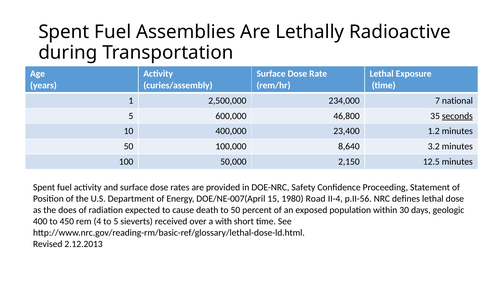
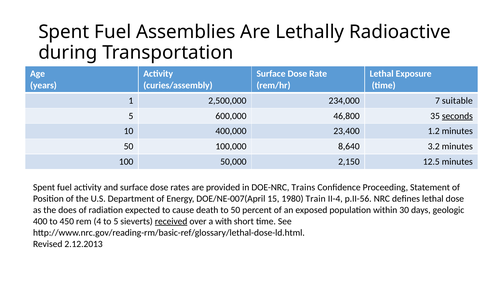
national: national -> suitable
Safety: Safety -> Trains
Road: Road -> Train
received underline: none -> present
